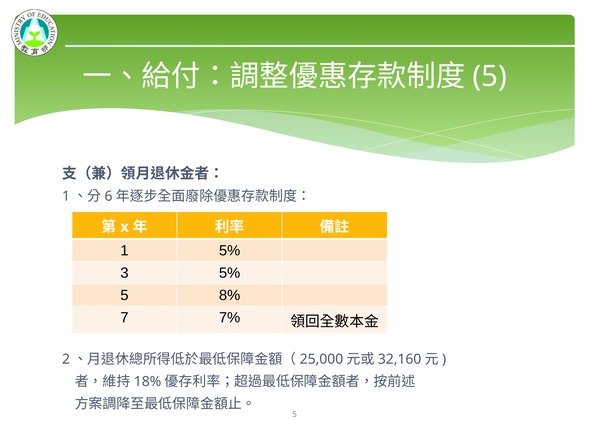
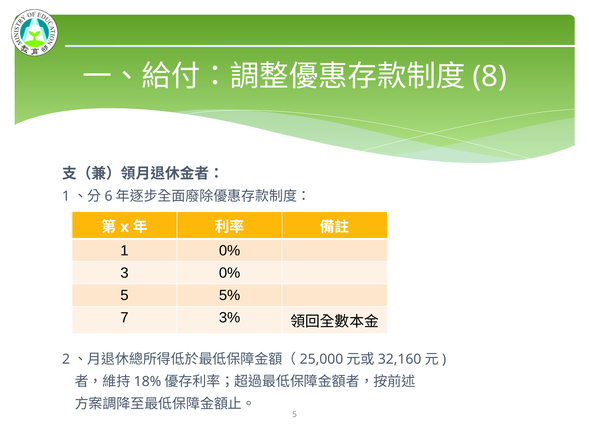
5 at (490, 76): 5 -> 8
1 5%: 5% -> 0%
3 5%: 5% -> 0%
8%: 8% -> 5%
7%: 7% -> 3%
